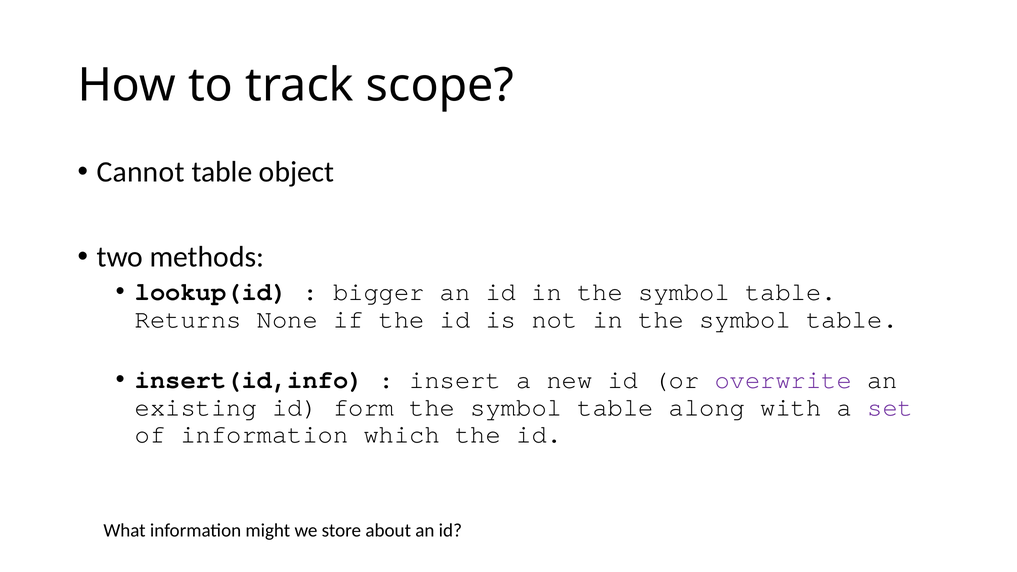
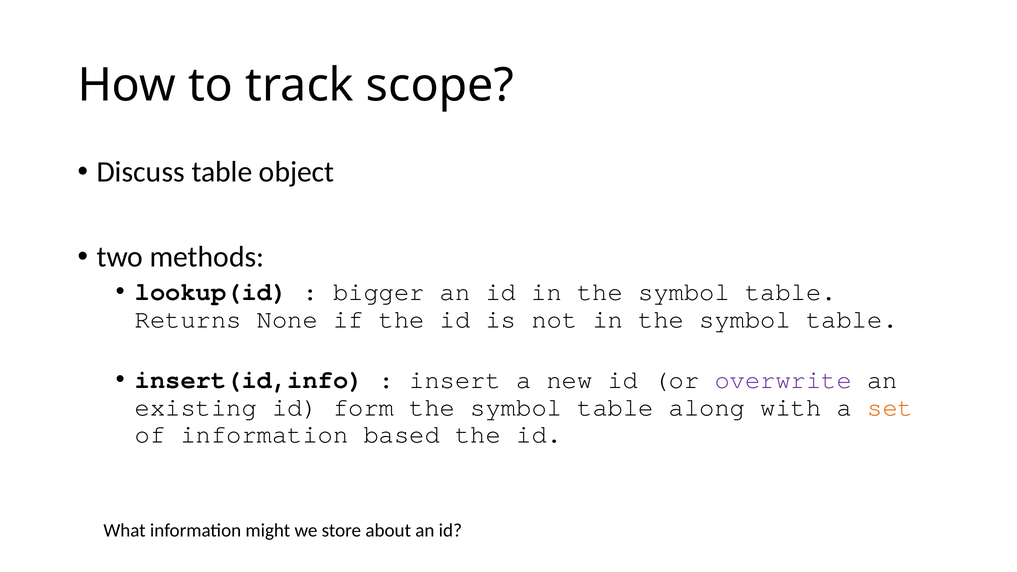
Cannot: Cannot -> Discuss
set colour: purple -> orange
which: which -> based
